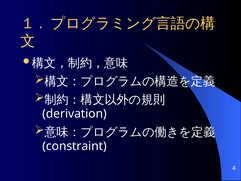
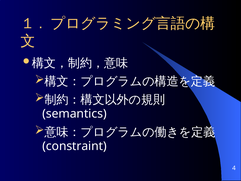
derivation: derivation -> semantics
